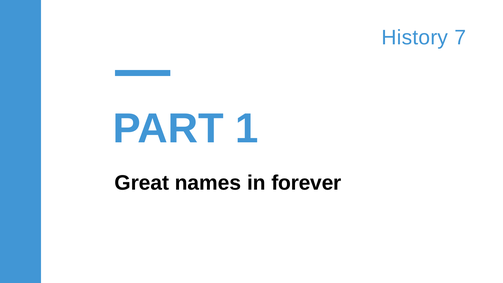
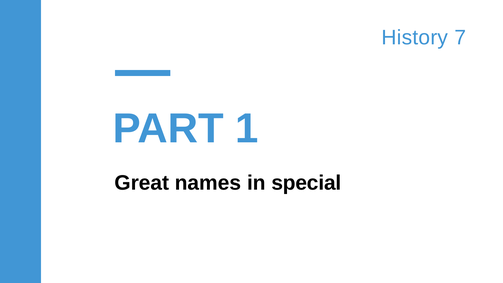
forever: forever -> special
